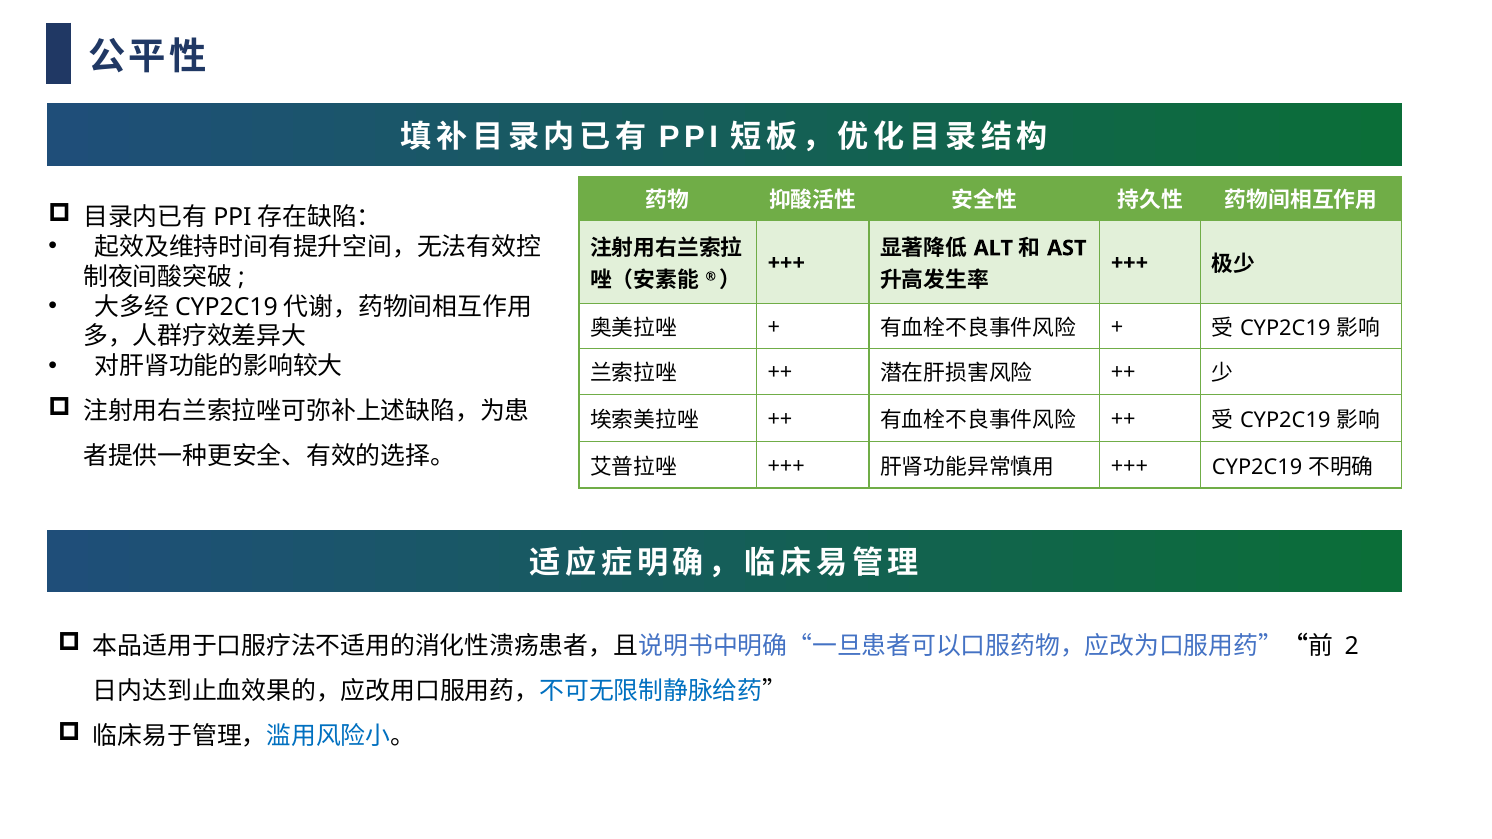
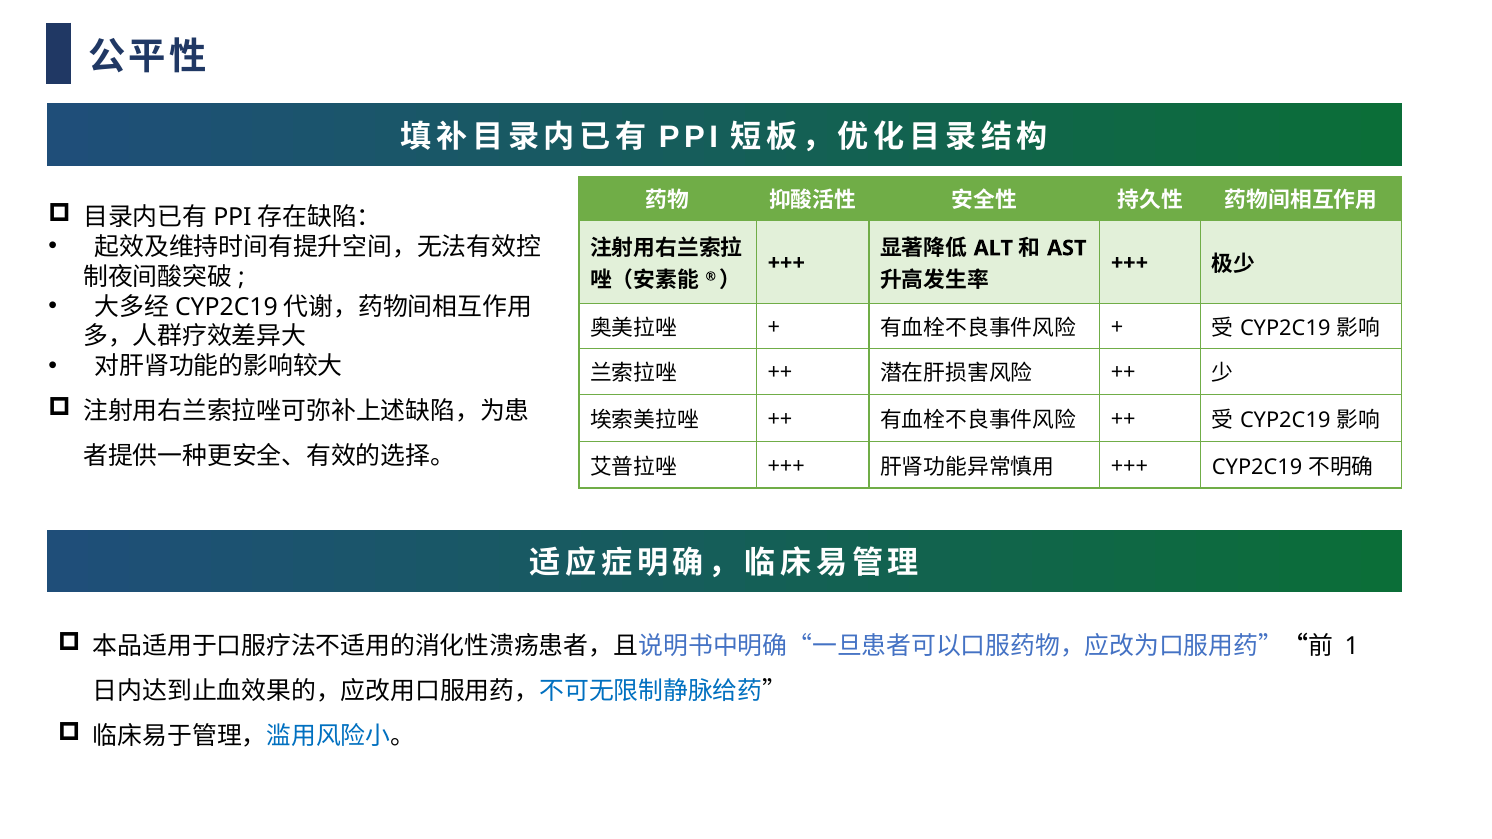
2: 2 -> 1
